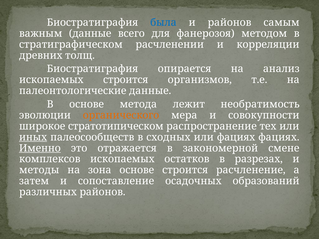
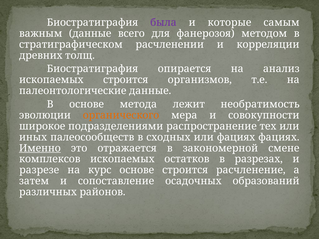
была colour: blue -> purple
и районов: районов -> которые
стратотипическом: стратотипическом -> подразделениями
иных underline: present -> none
методы: методы -> разрезе
зона: зона -> курс
